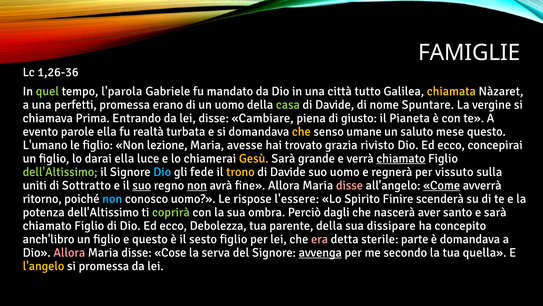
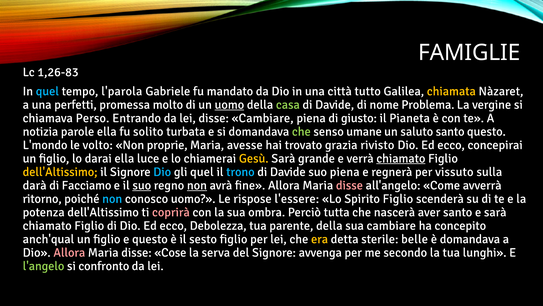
1,26-36: 1,26-36 -> 1,26-83
quel at (47, 91) colour: light green -> light blue
erano: erano -> molto
uomo at (229, 104) underline: none -> present
Spuntare: Spuntare -> Problema
Prima: Prima -> Perso
evento: evento -> notizia
realtà: realtà -> solito
che at (301, 131) colour: yellow -> light green
saluto mese: mese -> santo
L'umano: L'umano -> L'mondo
le figlio: figlio -> volto
lezione: lezione -> proprie
dell'Altissimo at (60, 172) colour: light green -> yellow
gli fede: fede -> quel
trono colour: yellow -> light blue
suo uomo: uomo -> piena
uniti: uniti -> darà
Sottratto: Sottratto -> Facciamo
Come underline: present -> none
Spirito Finire: Finire -> Figlio
coprirà colour: light green -> pink
dagli: dagli -> tutta
sua dissipare: dissipare -> cambiare
anch'libro: anch'libro -> anch'qual
era colour: pink -> yellow
parte: parte -> belle
avvenga underline: present -> none
quella: quella -> lunghi
l'angelo colour: yellow -> light green
si promessa: promessa -> confronto
